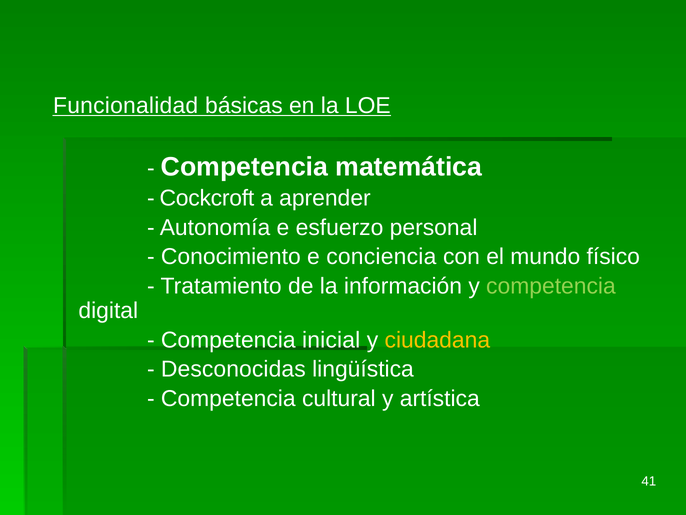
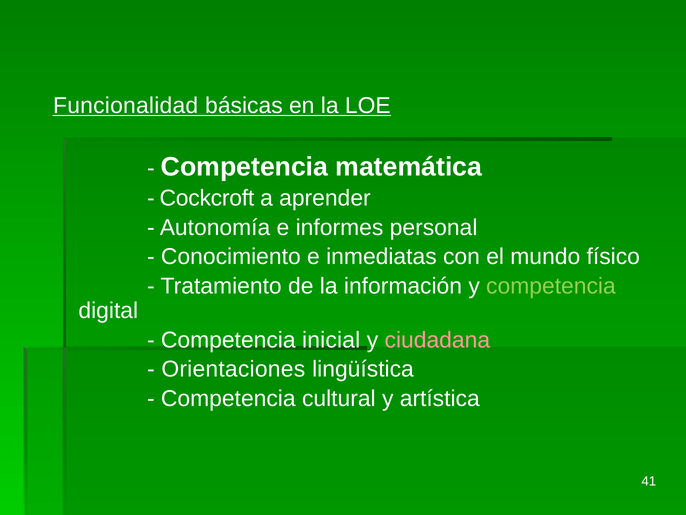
esfuerzo: esfuerzo -> informes
conciencia: conciencia -> inmediatas
ciudadana colour: yellow -> pink
Desconocidas: Desconocidas -> Orientaciones
